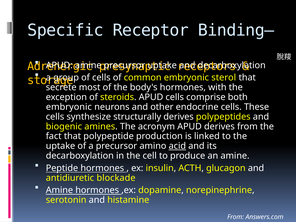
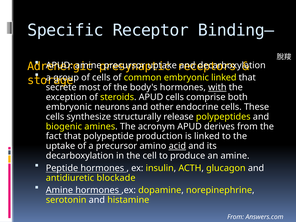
embryonic sterol: sterol -> linked
with underline: none -> present
structurally derives: derives -> release
